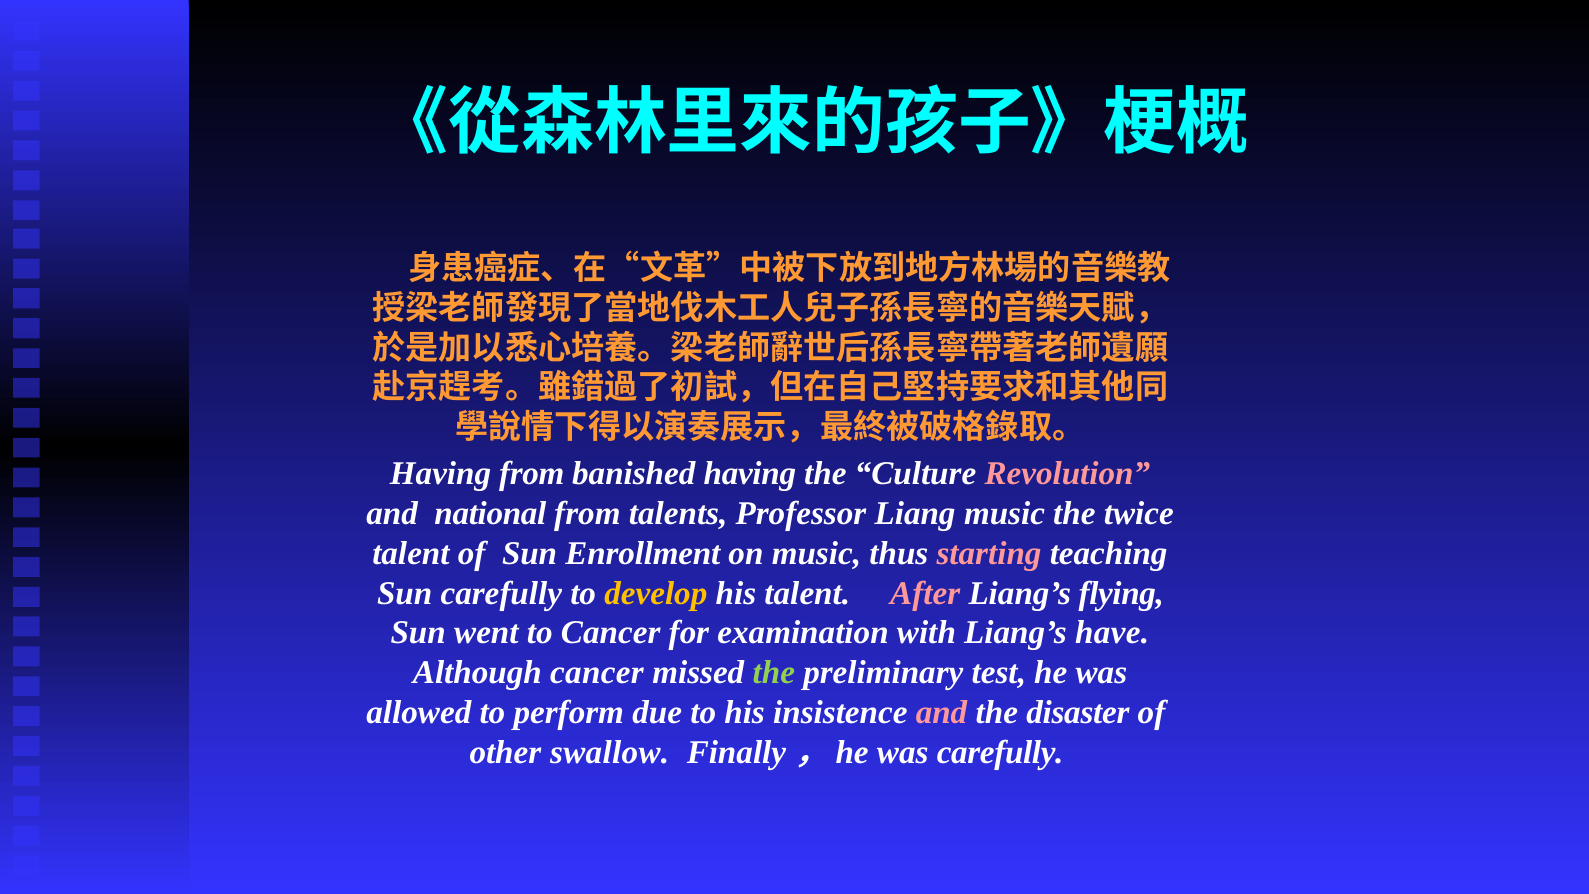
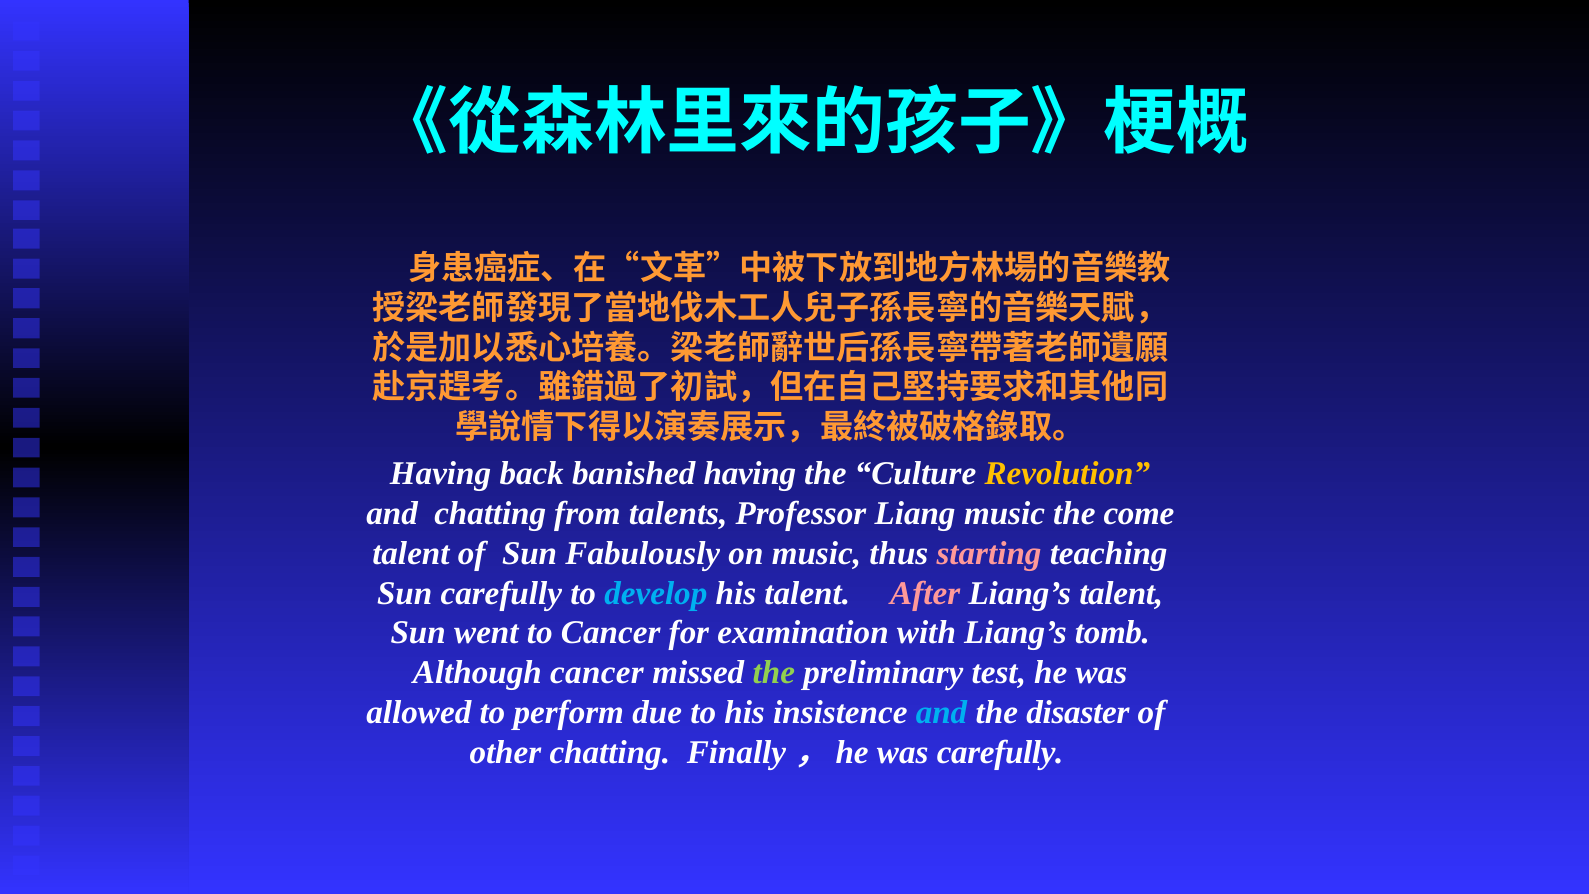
Having from: from -> back
Revolution colour: pink -> yellow
and national: national -> chatting
twice: twice -> come
Enrollment: Enrollment -> Fabulously
develop colour: yellow -> light blue
Liang’s flying: flying -> talent
have: have -> tomb
and at (942, 712) colour: pink -> light blue
other swallow: swallow -> chatting
